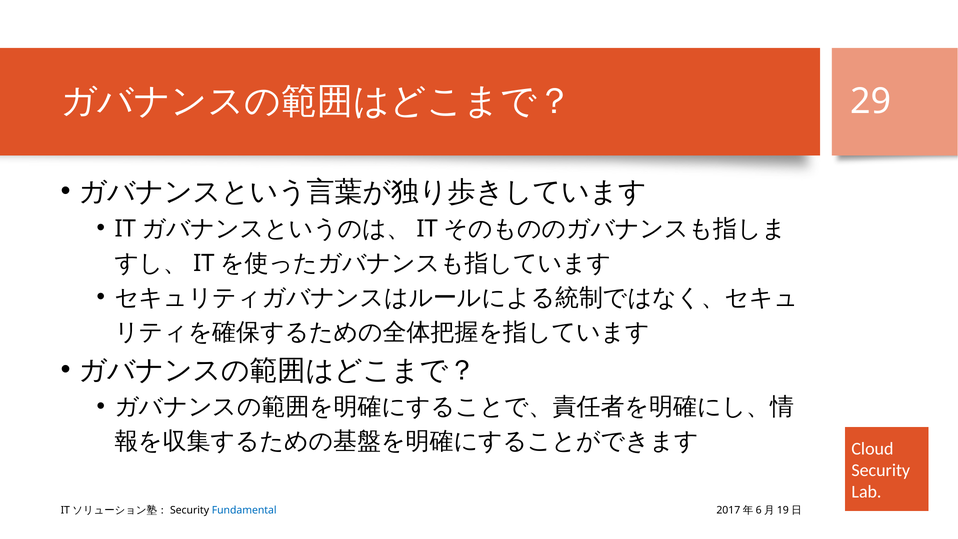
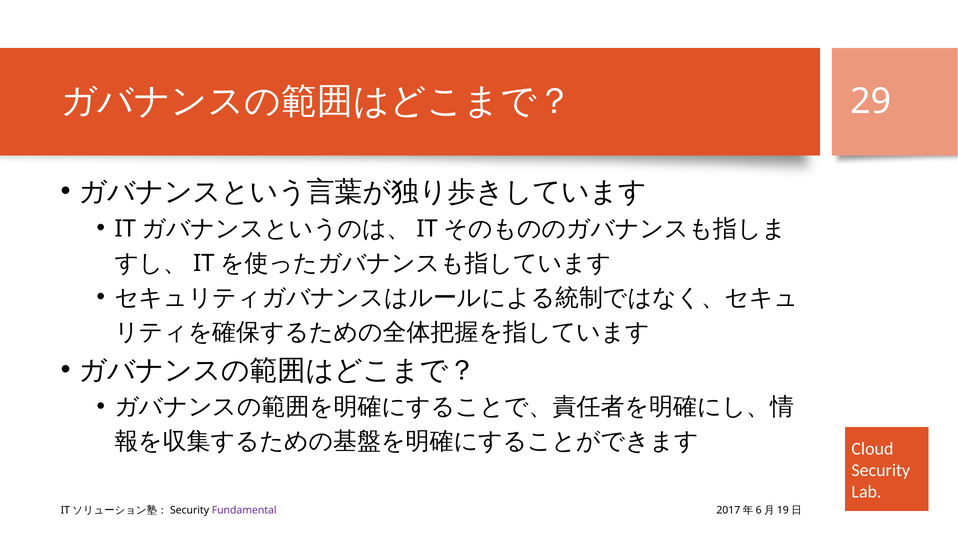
Fundamental colour: blue -> purple
